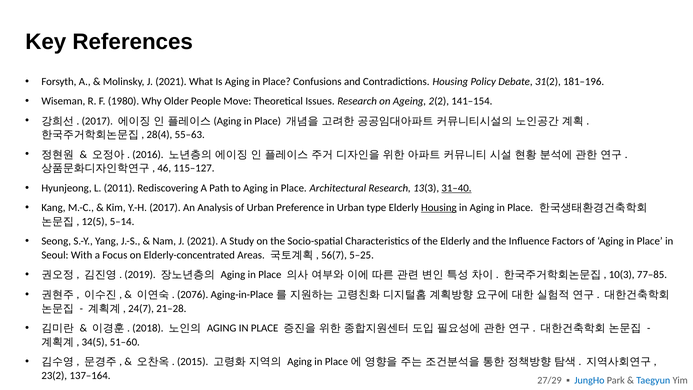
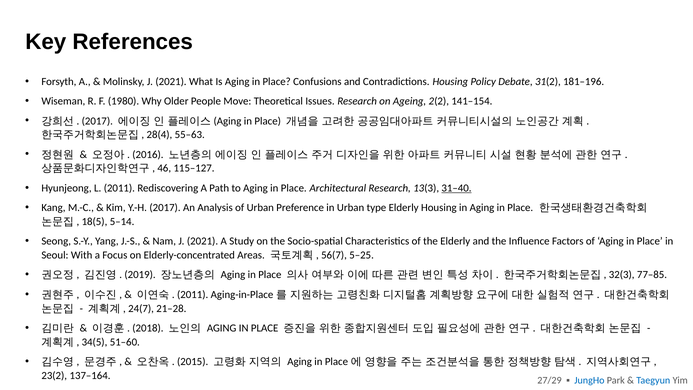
Housing at (439, 208) underline: present -> none
12(5: 12(5 -> 18(5
10(3: 10(3 -> 32(3
2076 at (193, 294): 2076 -> 2011
